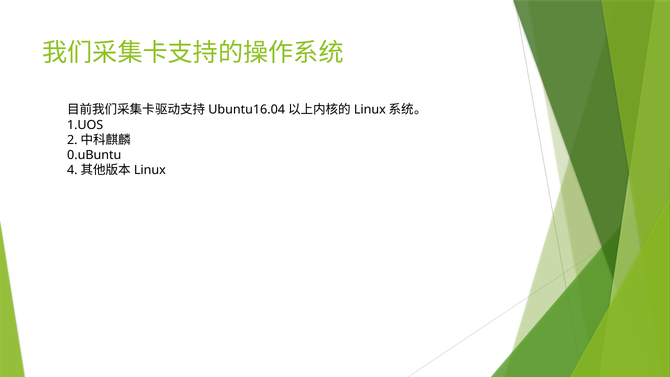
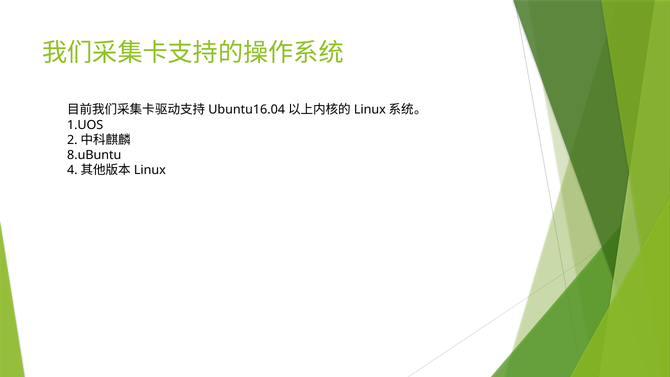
0.uBuntu: 0.uBuntu -> 8.uBuntu
